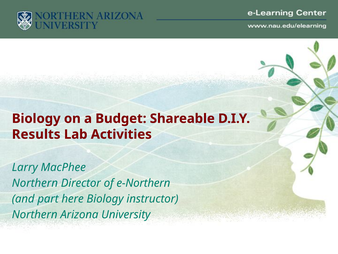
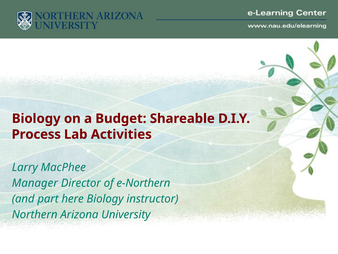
Results: Results -> Process
Northern at (35, 183): Northern -> Manager
